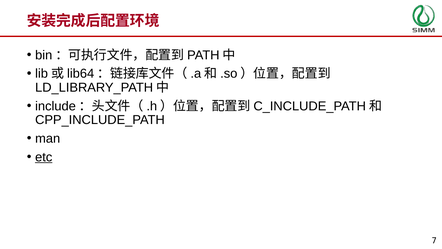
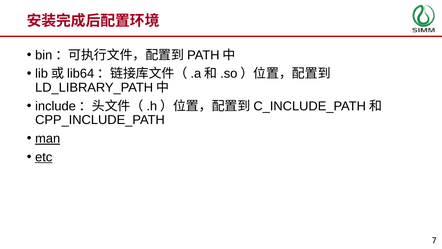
man underline: none -> present
